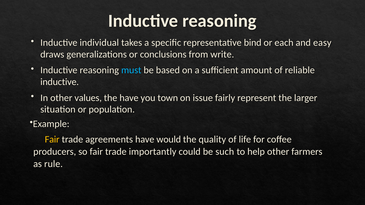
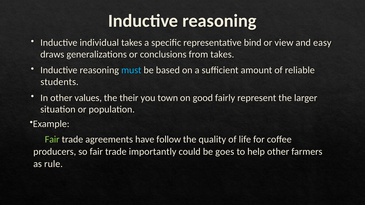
each: each -> view
from write: write -> takes
inductive at (60, 82): inductive -> students
the have: have -> their
issue: issue -> good
Fair at (52, 140) colour: yellow -> light green
would: would -> follow
such: such -> goes
